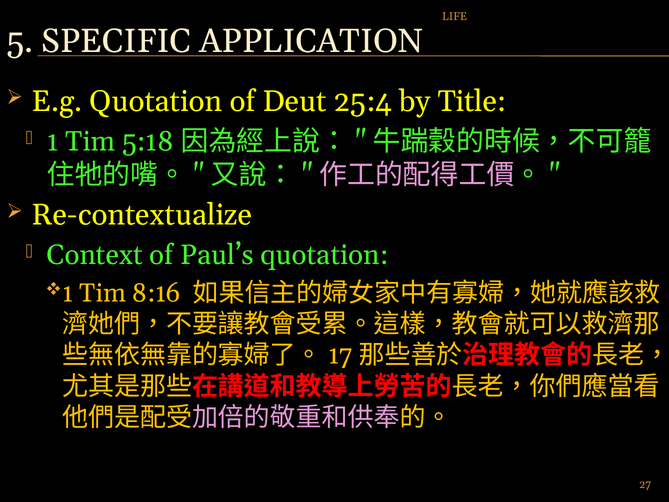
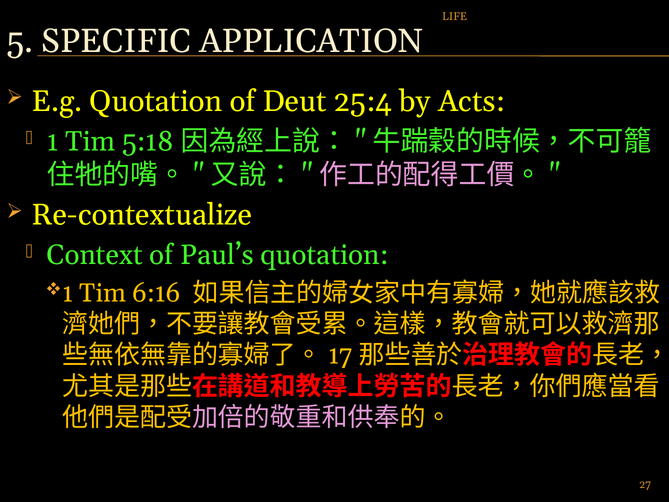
Title: Title -> Acts
8:16: 8:16 -> 6:16
